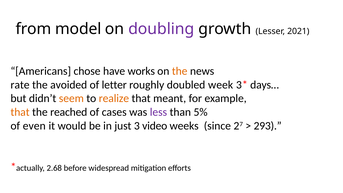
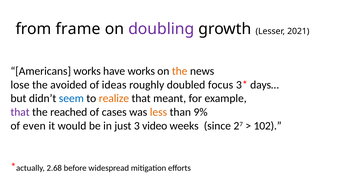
model: model -> frame
Americans chose: chose -> works
rate: rate -> lose
letter: letter -> ideas
week: week -> focus
seem colour: orange -> blue
that at (20, 112) colour: orange -> purple
less colour: purple -> orange
5%: 5% -> 9%
293: 293 -> 102
